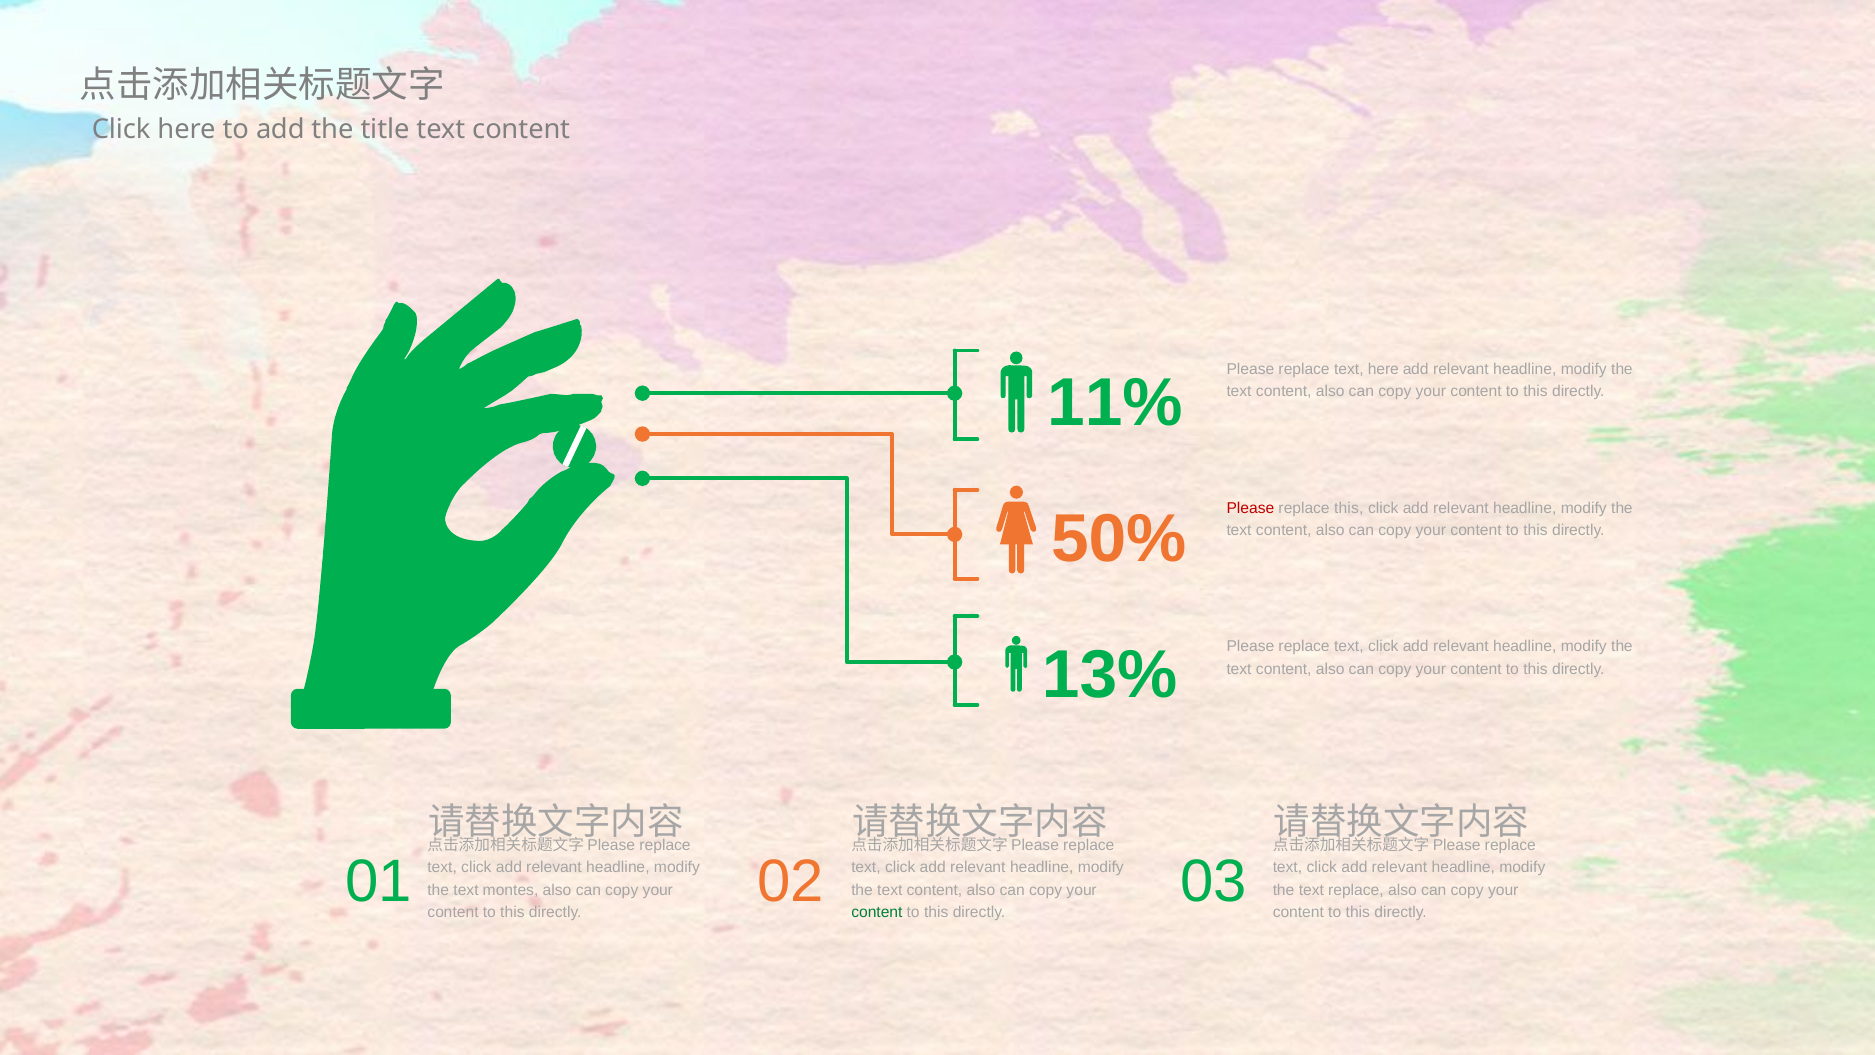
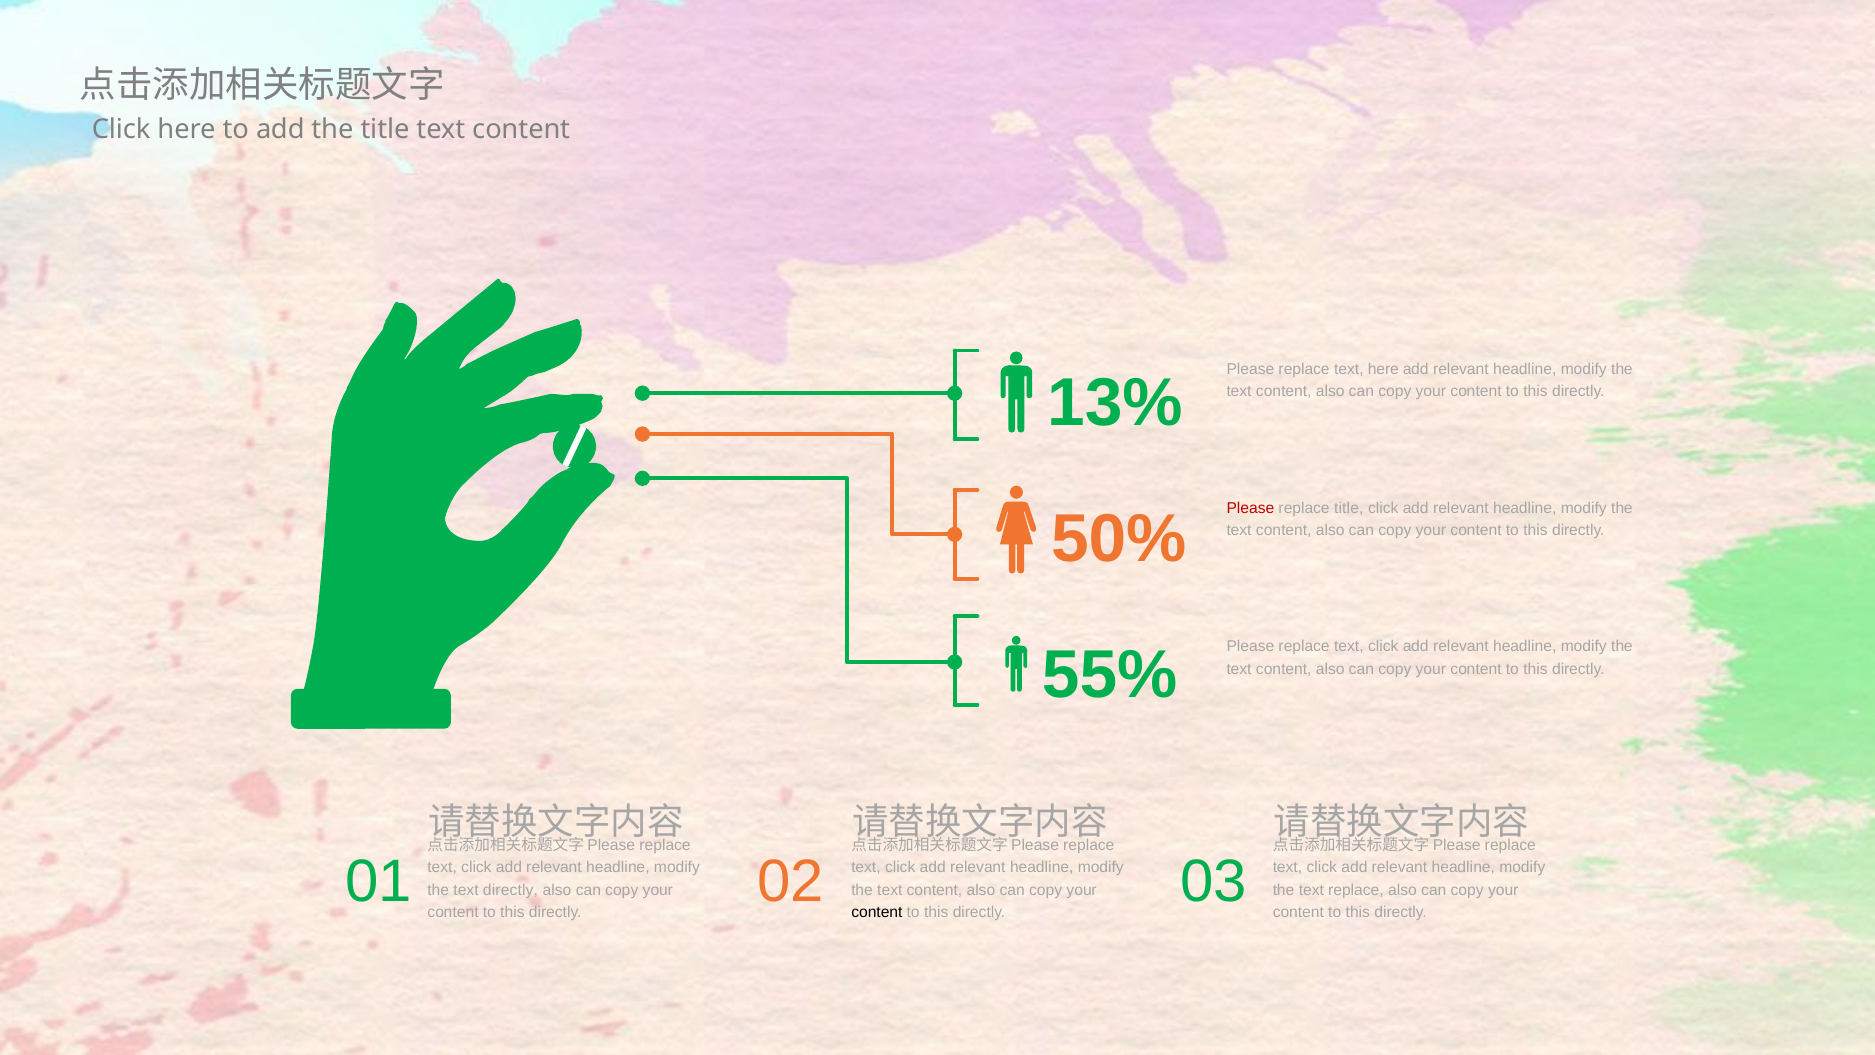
11%: 11% -> 13%
replace this: this -> title
13%: 13% -> 55%
text montes: montes -> directly
content at (877, 912) colour: green -> black
